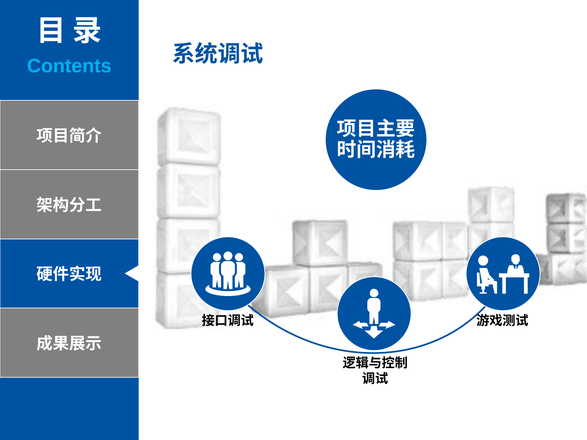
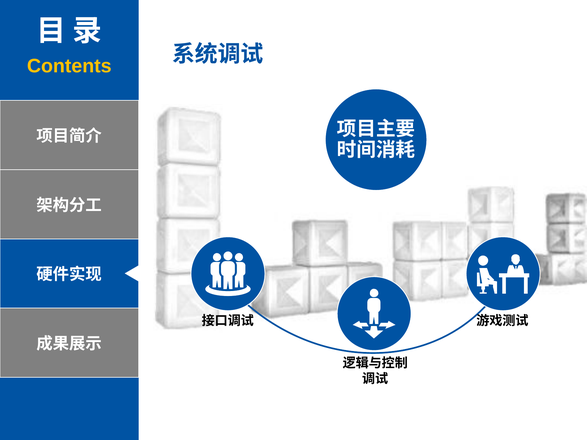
Contents colour: light blue -> yellow
